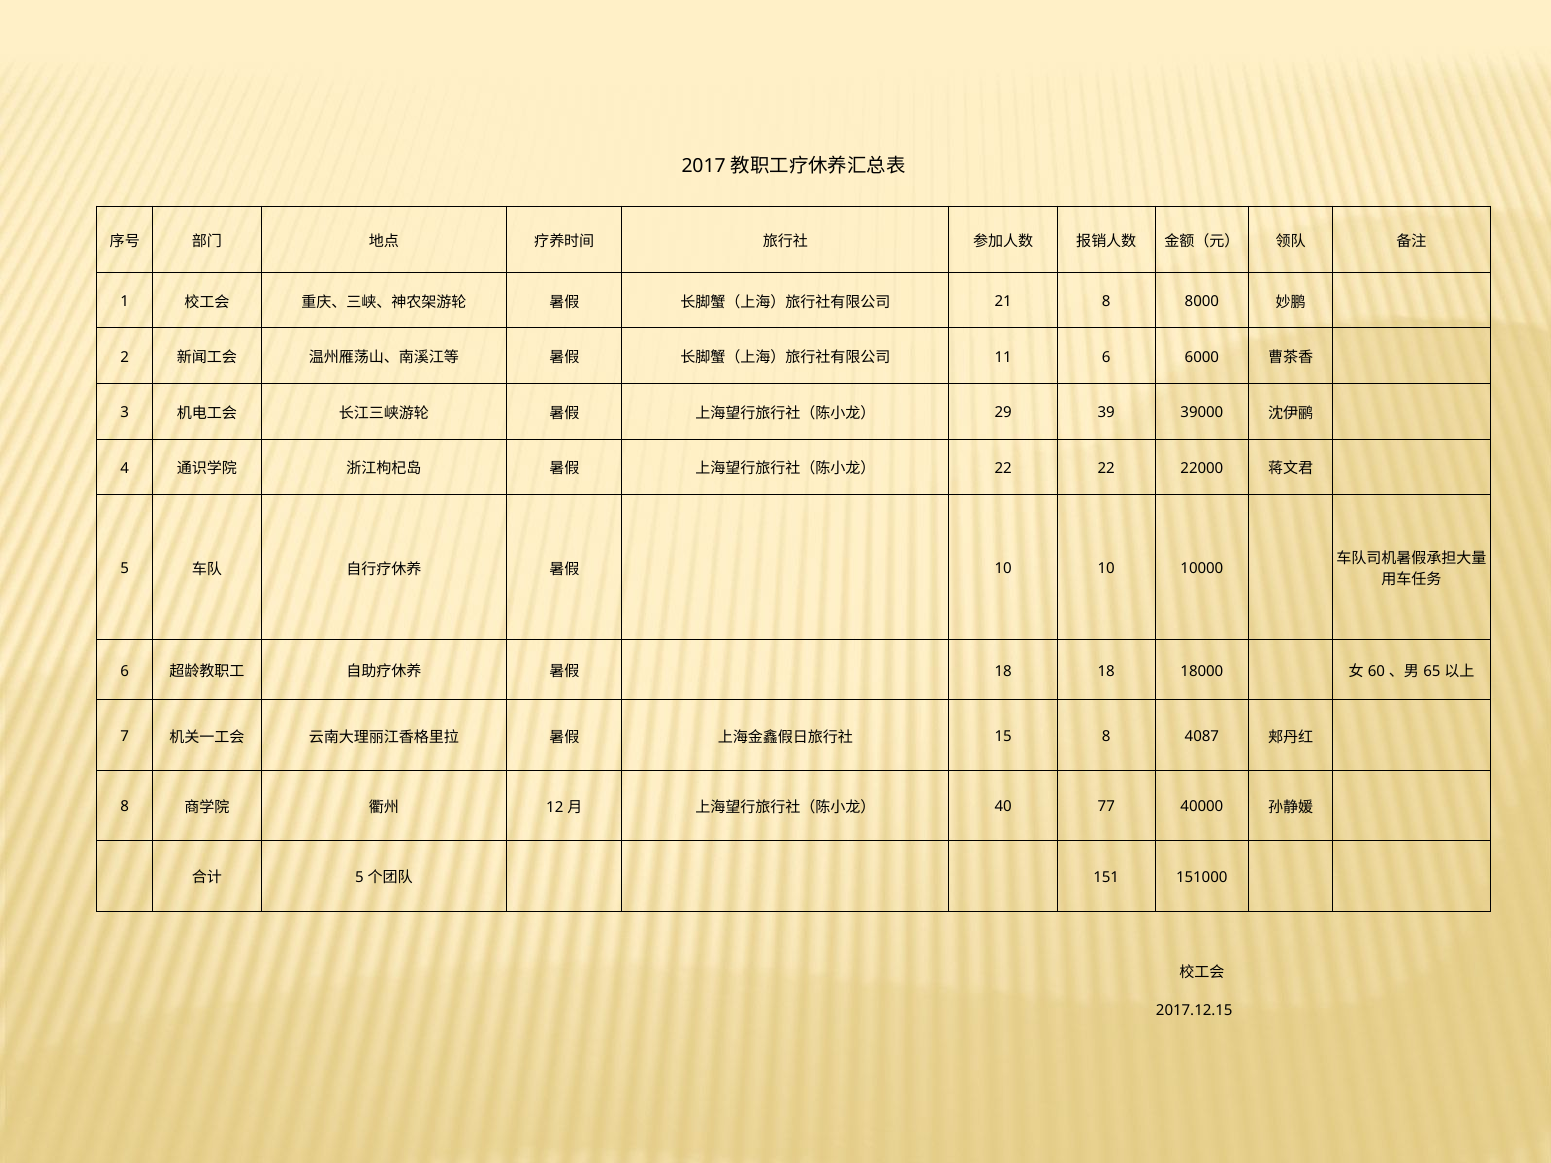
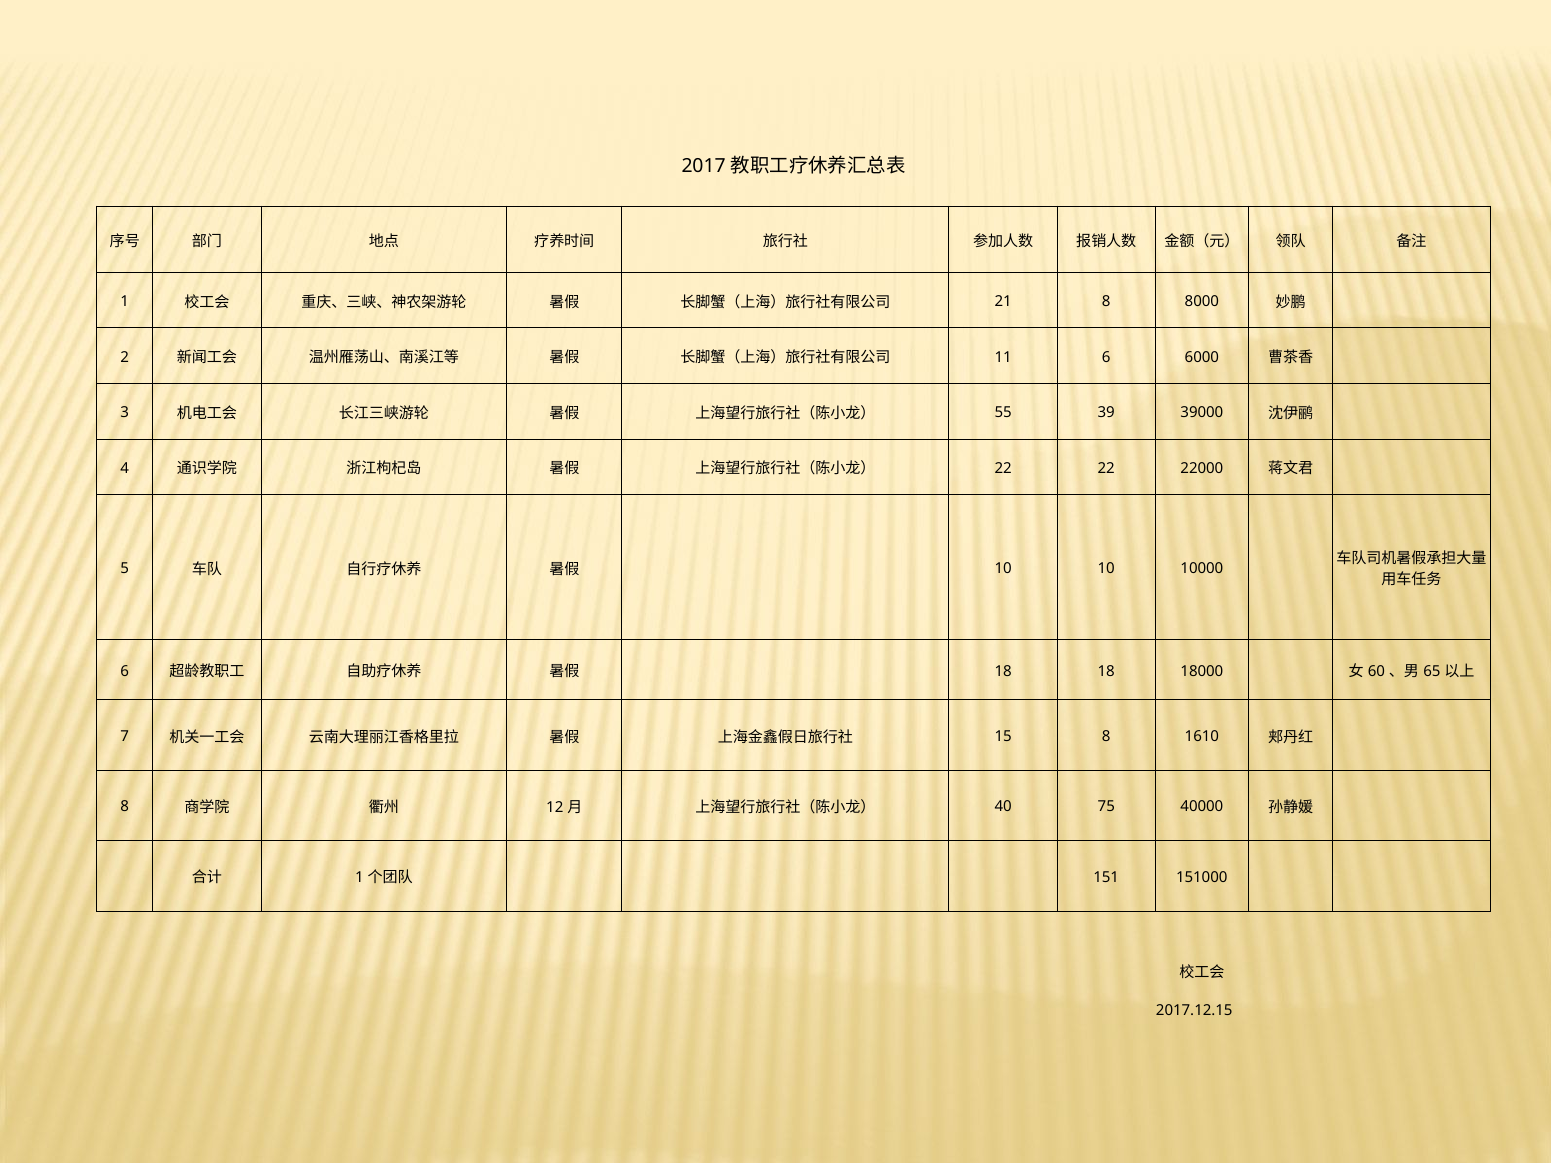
29: 29 -> 55
4087: 4087 -> 1610
77: 77 -> 75
5 at (359, 878): 5 -> 1
